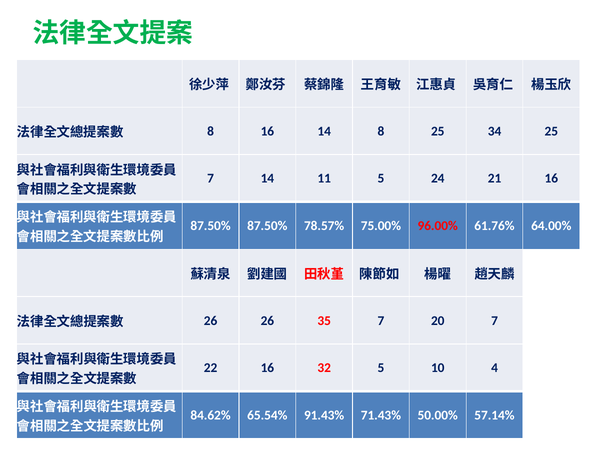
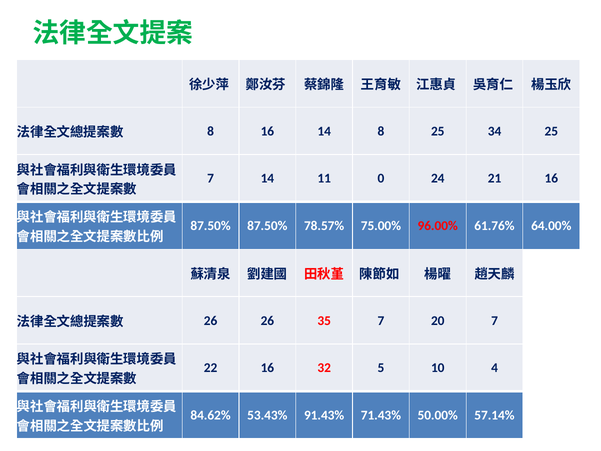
11 5: 5 -> 0
65.54%: 65.54% -> 53.43%
